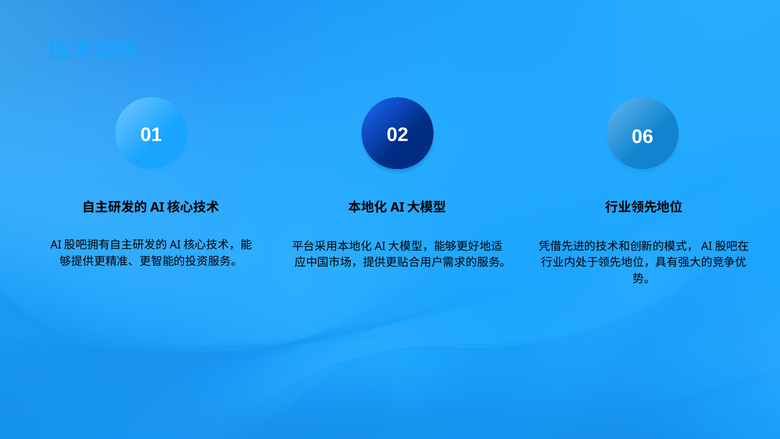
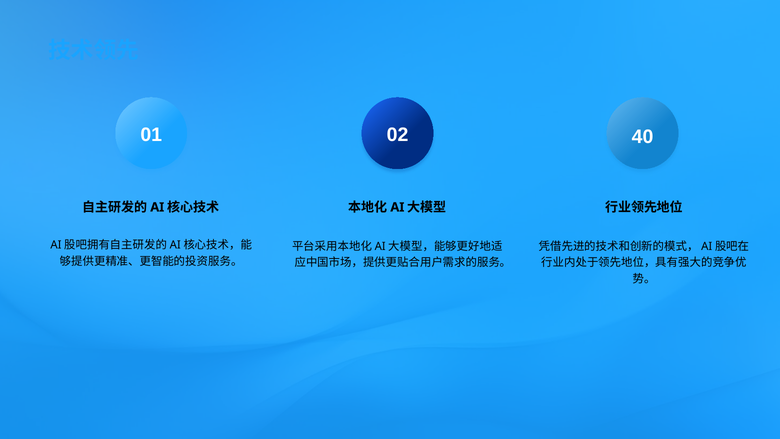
06: 06 -> 40
